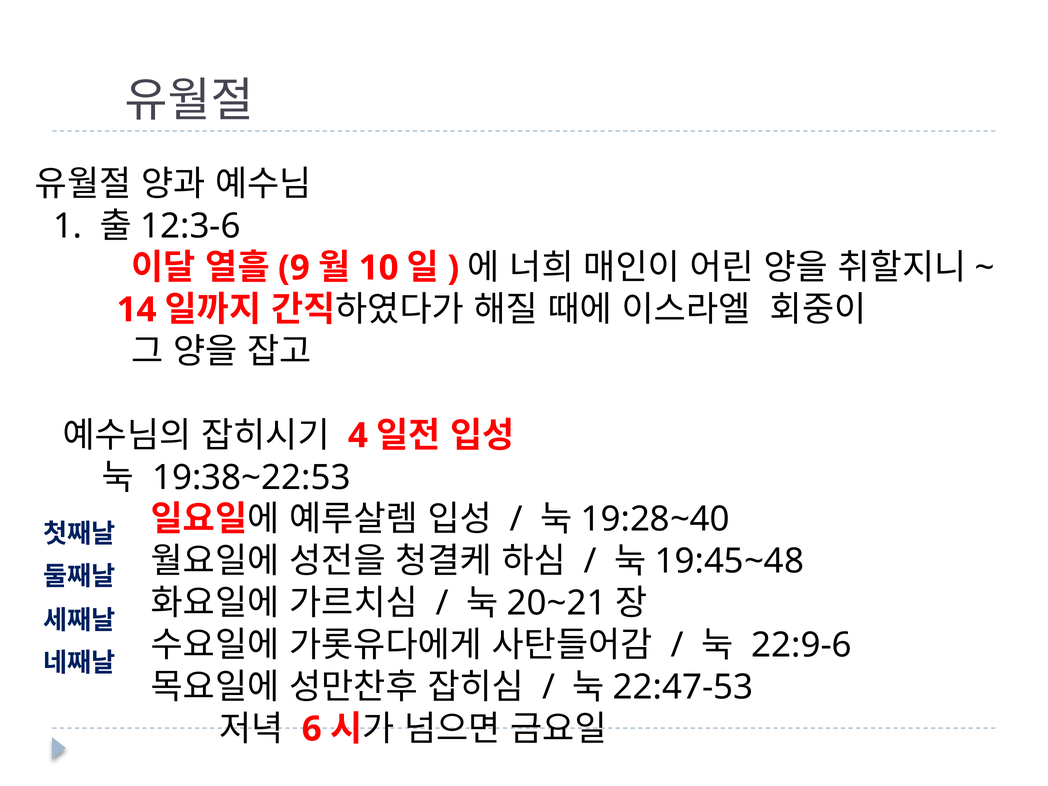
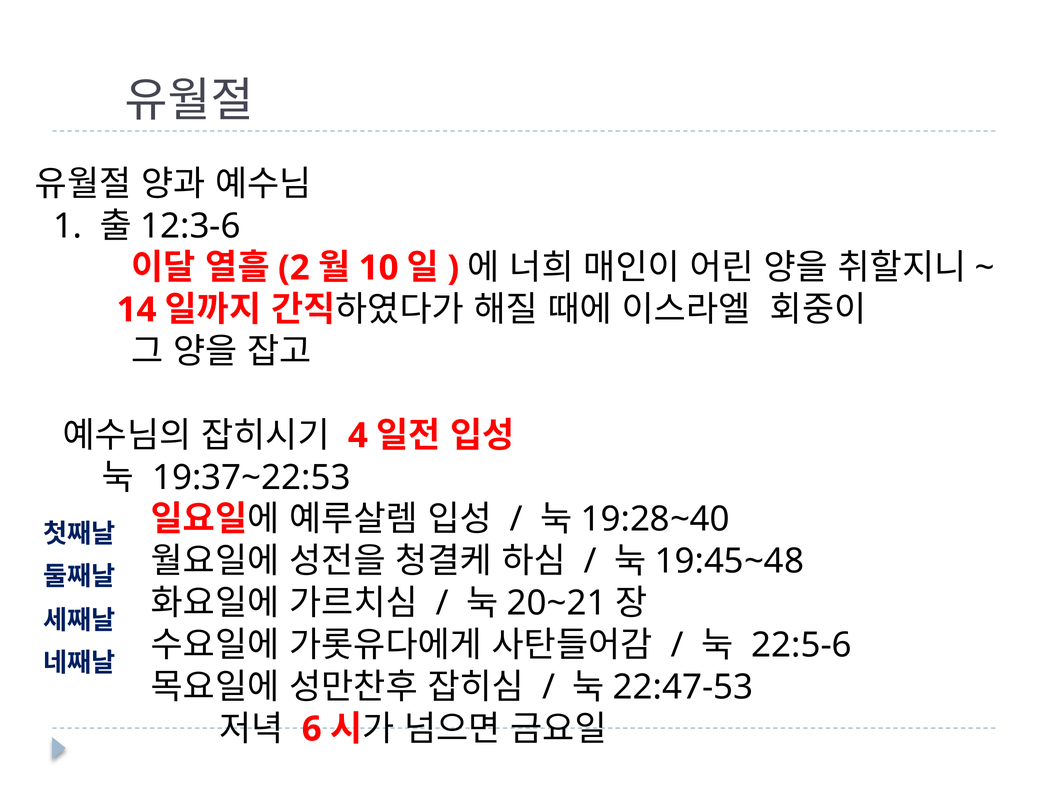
9: 9 -> 2
19:38~22:53: 19:38~22:53 -> 19:37~22:53
22:9-6: 22:9-6 -> 22:5-6
